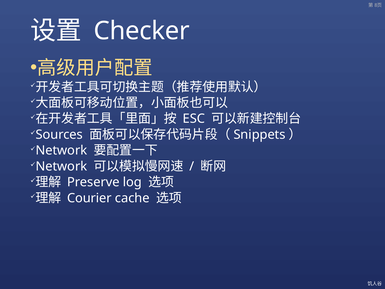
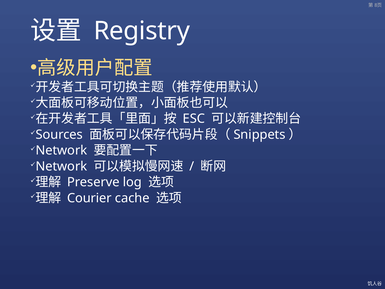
Checker: Checker -> Registry
